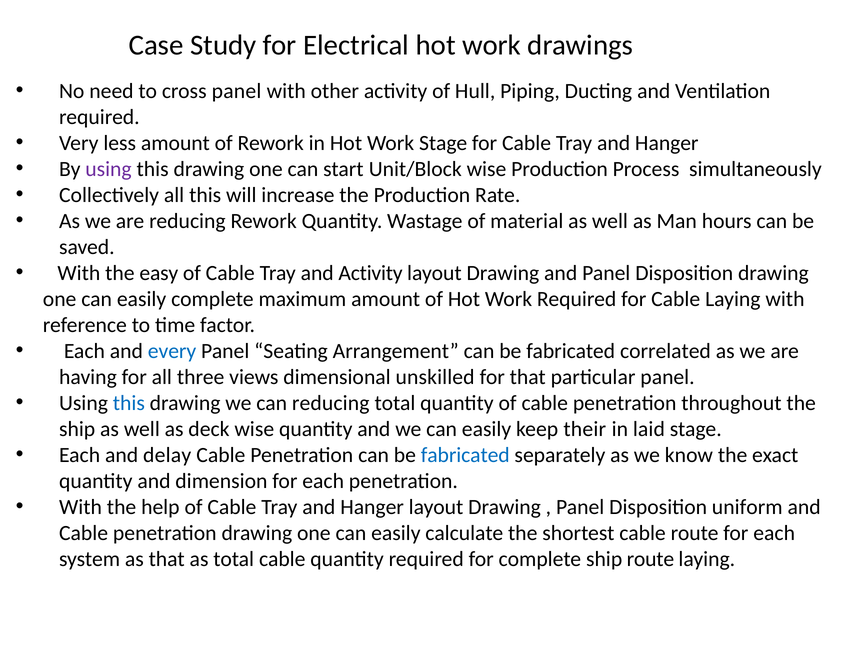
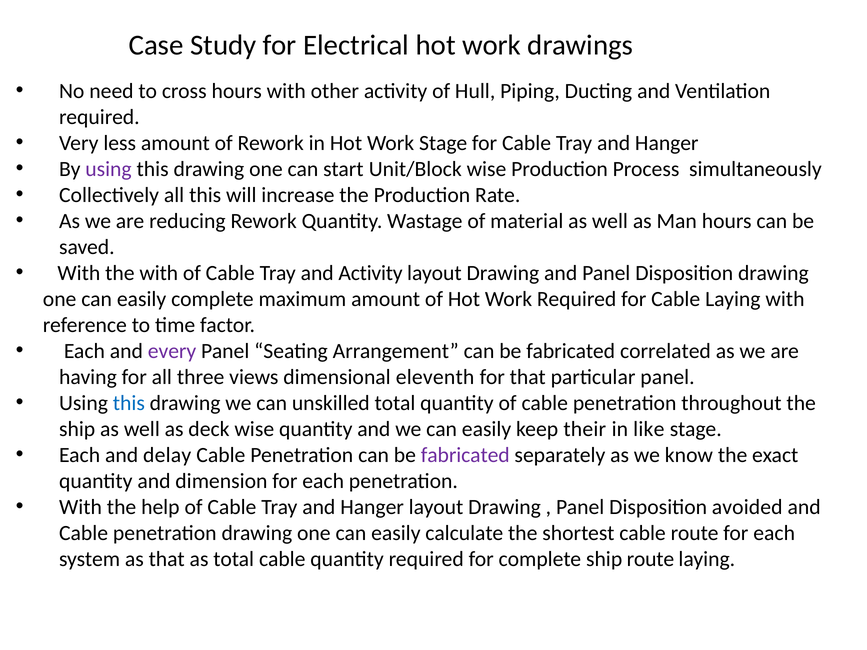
cross panel: panel -> hours
the easy: easy -> with
every colour: blue -> purple
unskilled: unskilled -> eleventh
can reducing: reducing -> unskilled
laid: laid -> like
fabricated at (465, 455) colour: blue -> purple
uniform: uniform -> avoided
